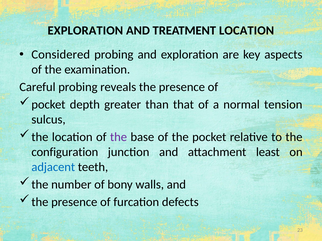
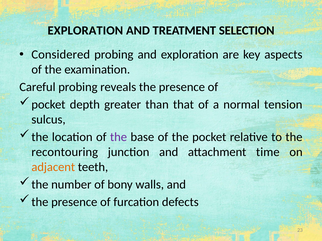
TREATMENT LOCATION: LOCATION -> SELECTION
configuration: configuration -> recontouring
least: least -> time
adjacent colour: blue -> orange
